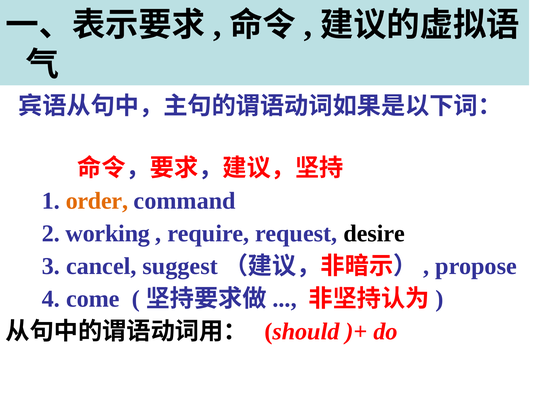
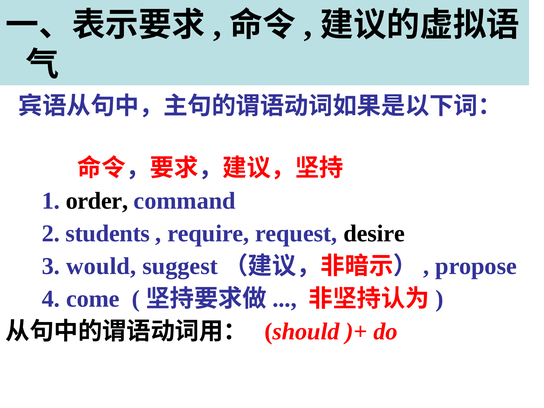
order colour: orange -> black
working: working -> students
cancel: cancel -> would
